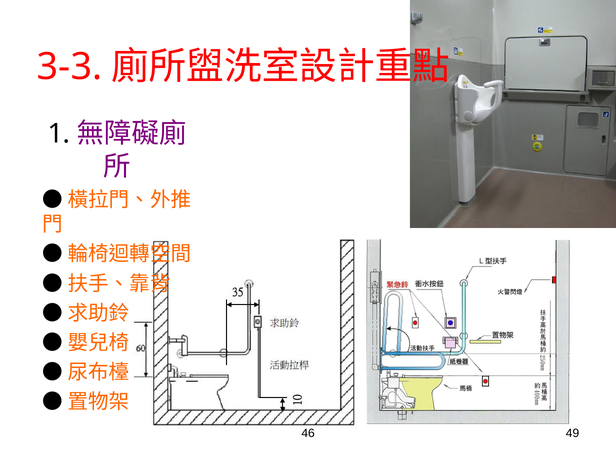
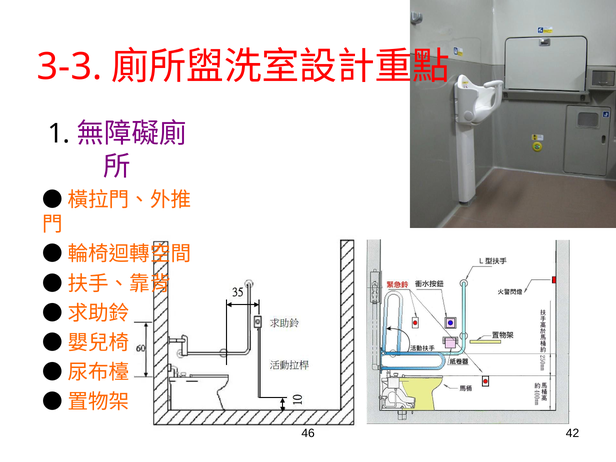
49: 49 -> 42
